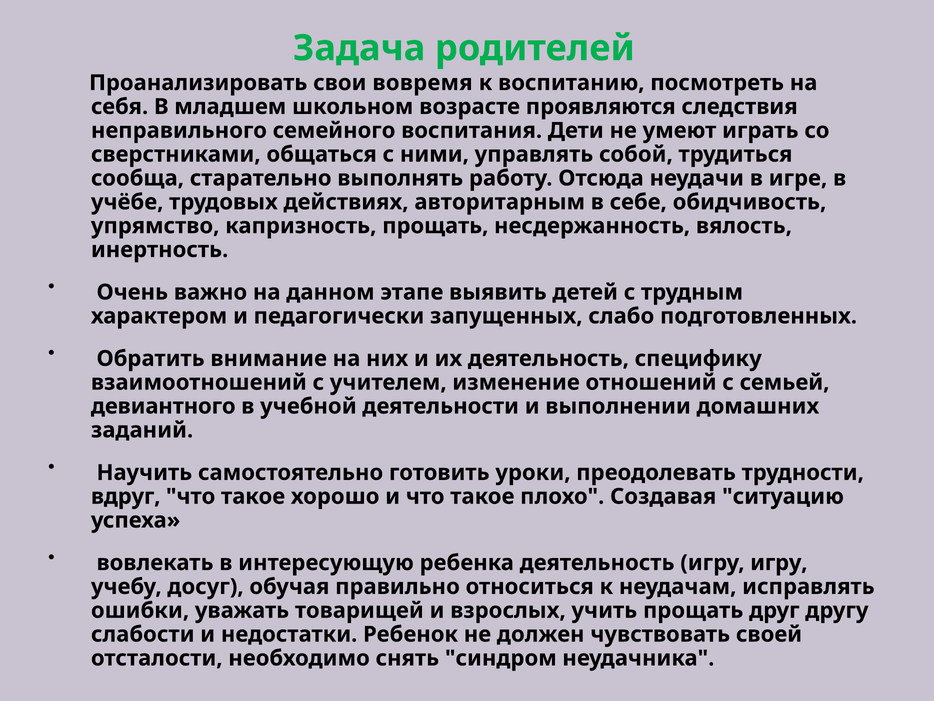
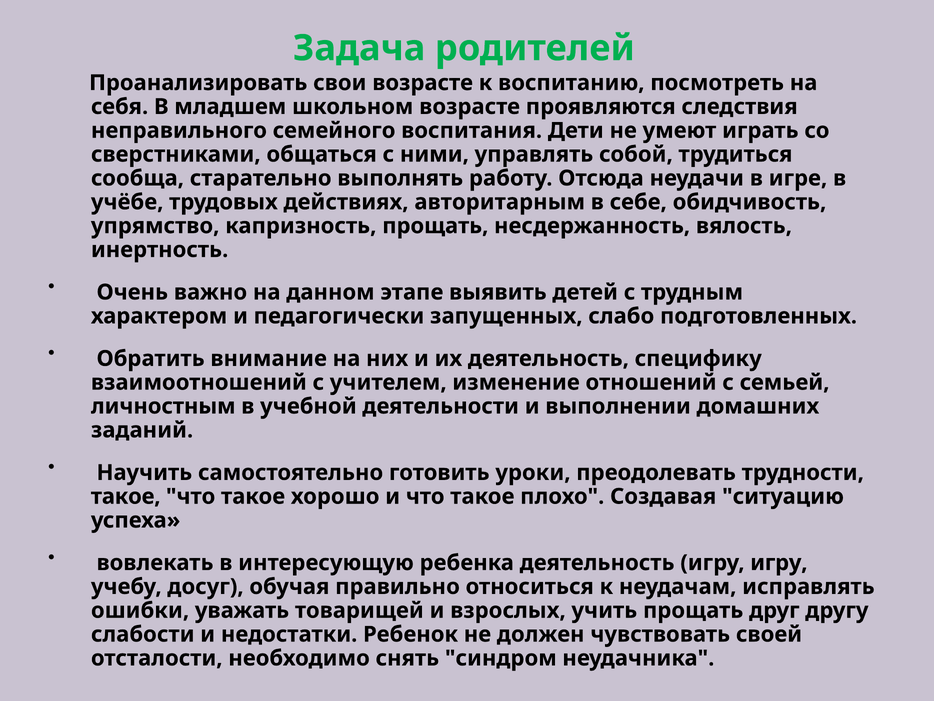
свои вовремя: вовремя -> возрасте
девиантного: девиантного -> личностным
вдруг at (126, 496): вдруг -> такое
